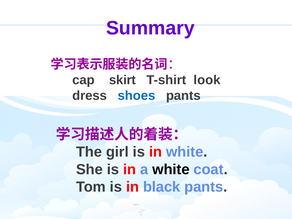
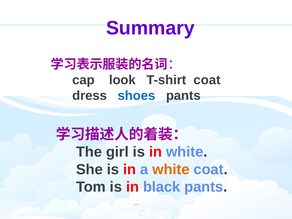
skirt: skirt -> look
T-shirt look: look -> coat
white at (171, 169) colour: black -> orange
